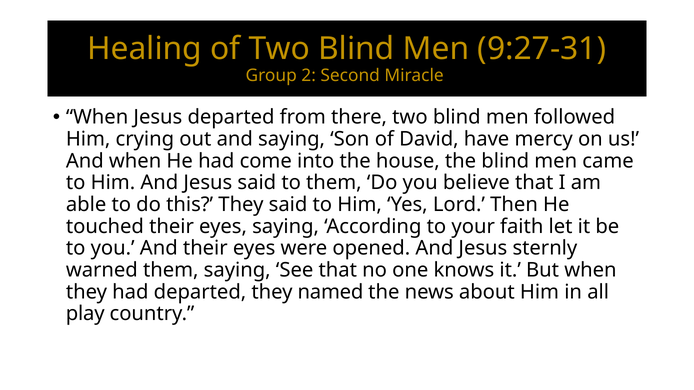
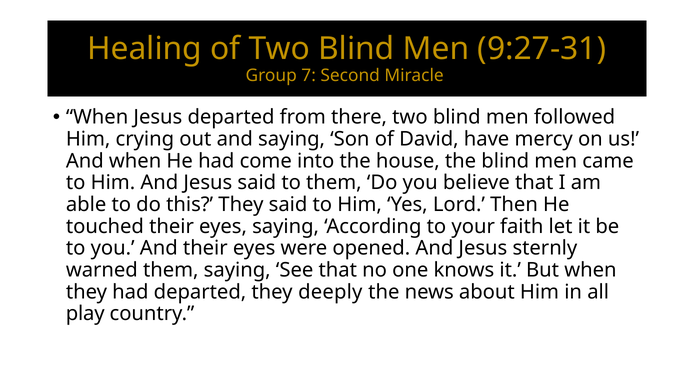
2: 2 -> 7
named: named -> deeply
